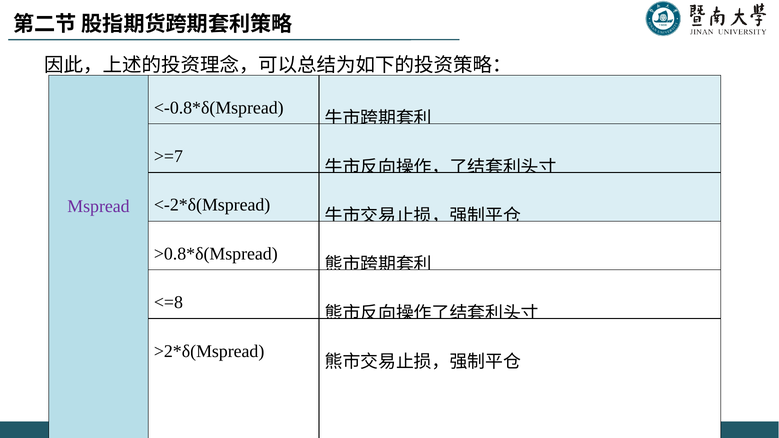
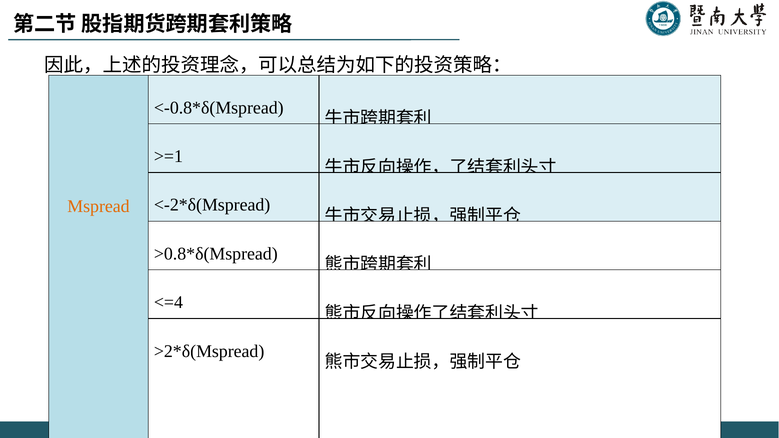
>=7: >=7 -> >=1
Mspread colour: purple -> orange
<=8: <=8 -> <=4
